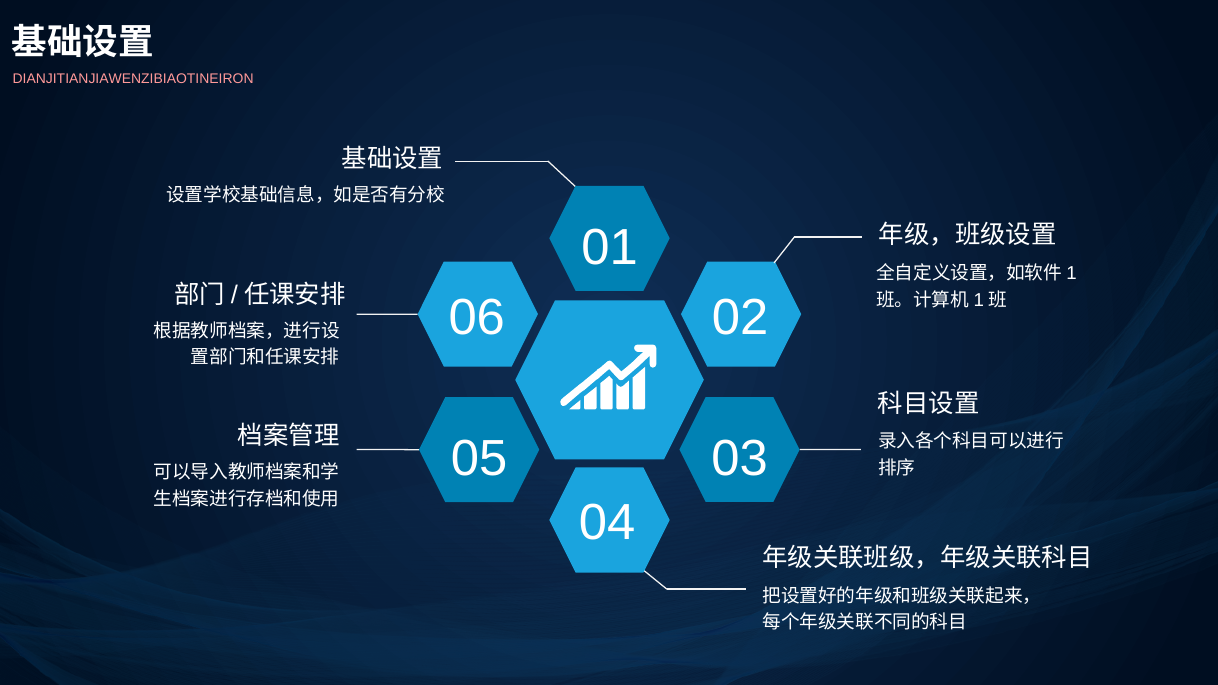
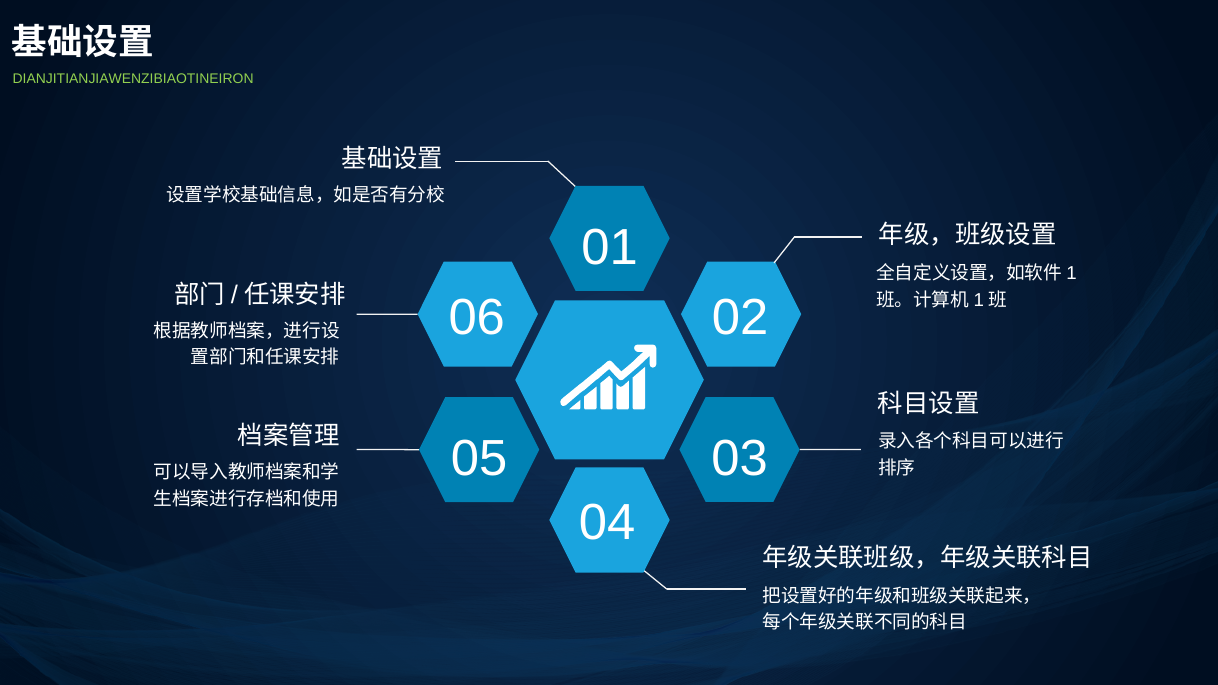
DIANJITIANJIAWENZIBIAOTINEIRON colour: pink -> light green
